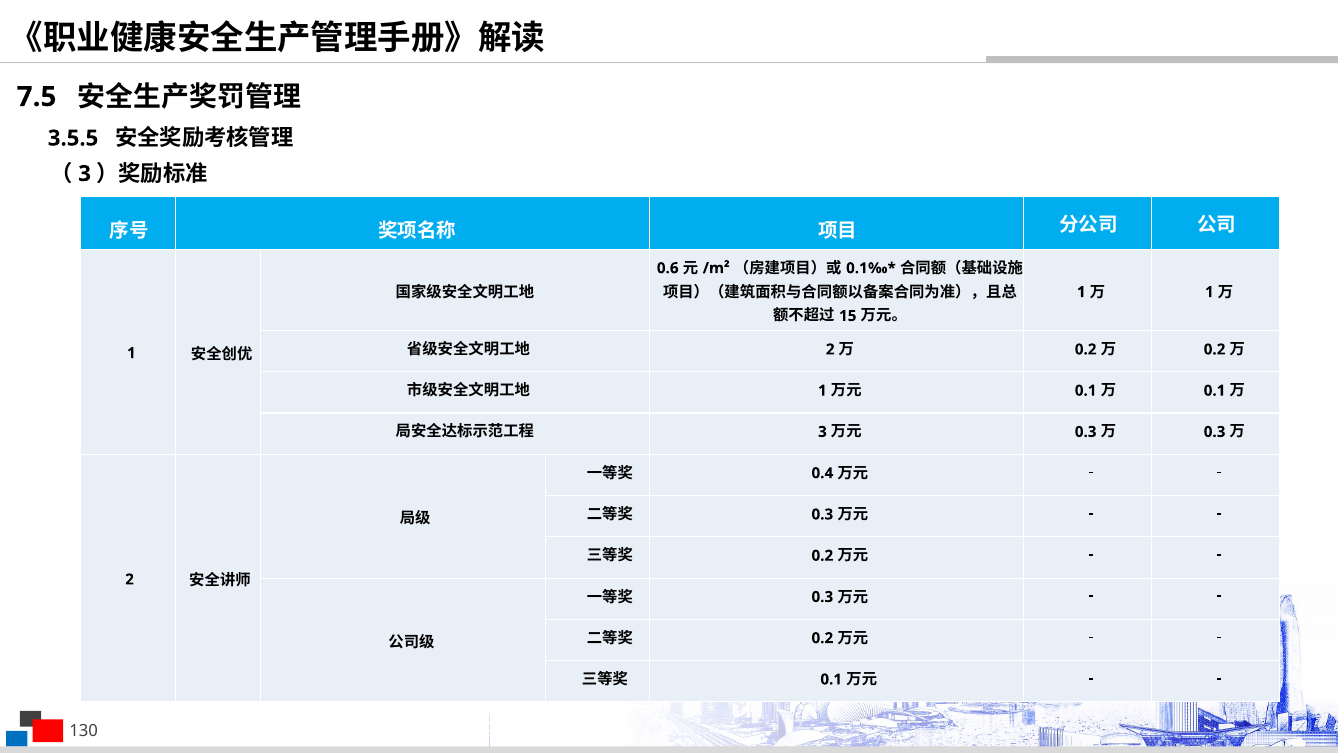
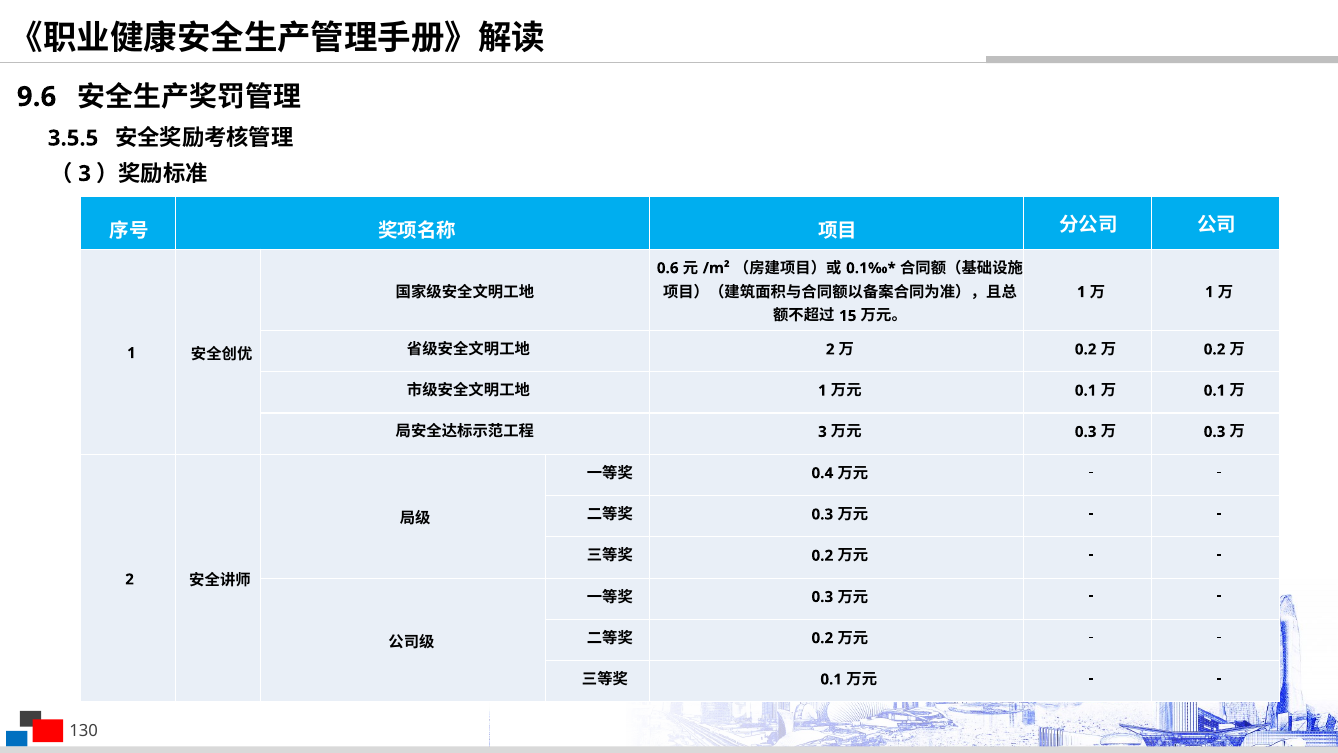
7.5: 7.5 -> 9.6
